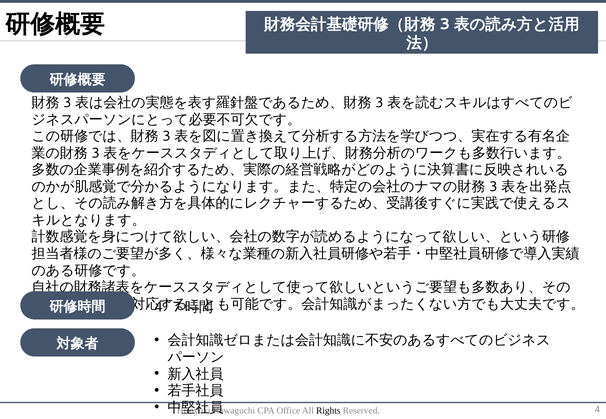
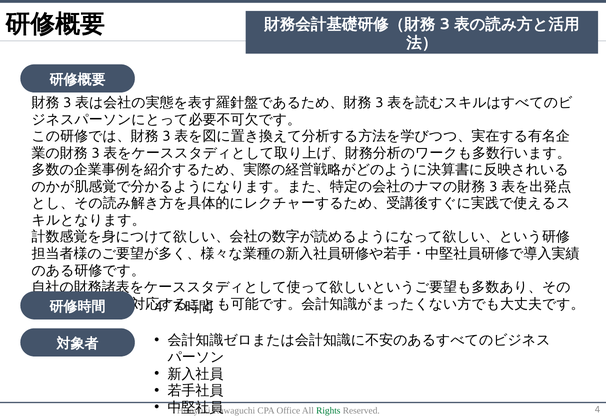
Rights colour: black -> green
